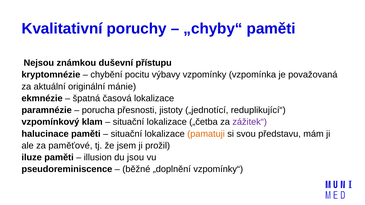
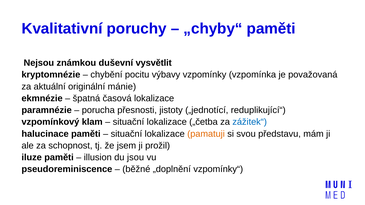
přístupu: přístupu -> vysvětlit
zážitek“ colour: purple -> blue
paměťové: paměťové -> schopnost
